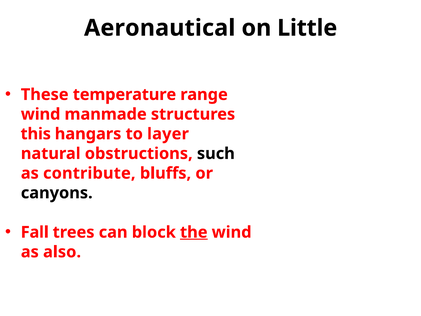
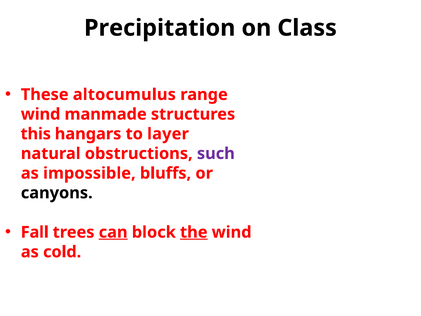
Aeronautical: Aeronautical -> Precipitation
Little: Little -> Class
temperature: temperature -> altocumulus
such colour: black -> purple
contribute: contribute -> impossible
can underline: none -> present
also: also -> cold
